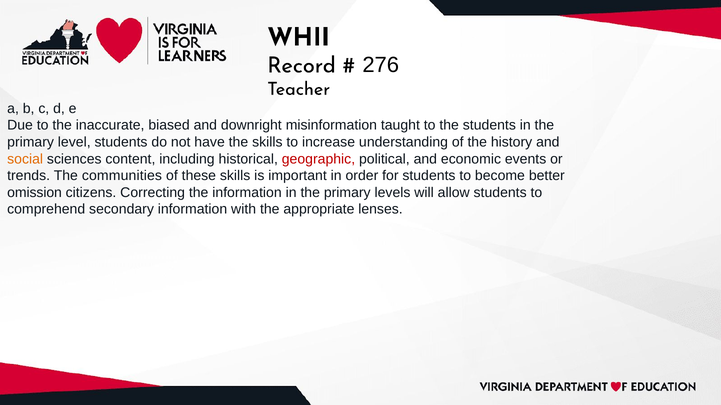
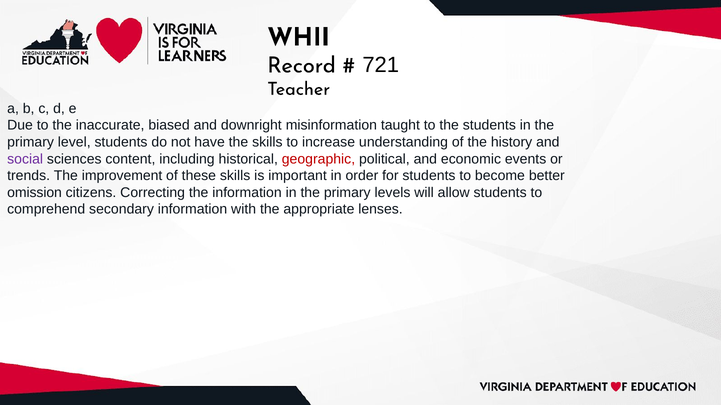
276: 276 -> 721
social colour: orange -> purple
communities: communities -> improvement
